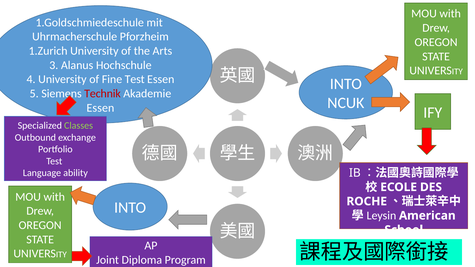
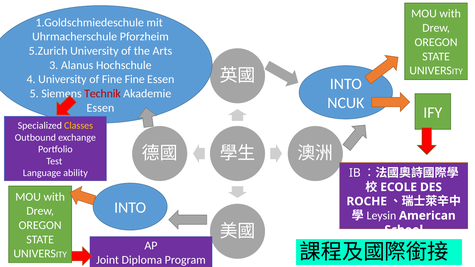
1.Zurich: 1.Zurich -> 5.Zurich
Fine Test: Test -> Fine
Classes colour: light green -> yellow
